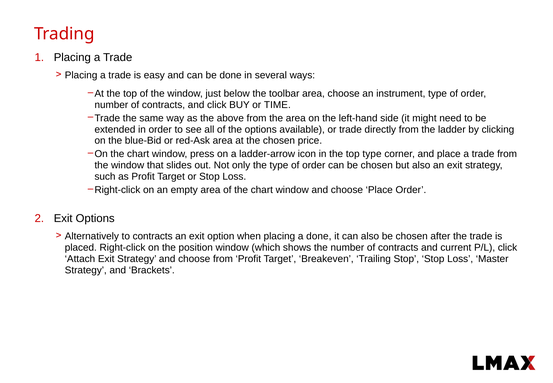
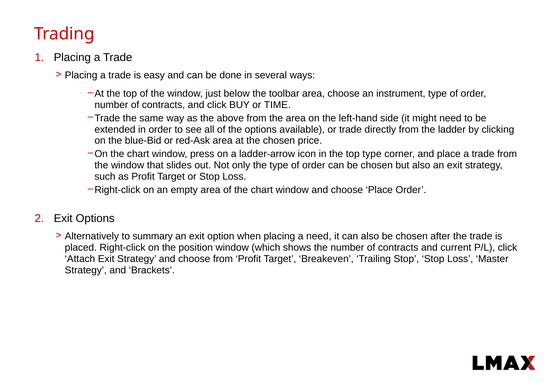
to contracts: contracts -> summary
a done: done -> need
